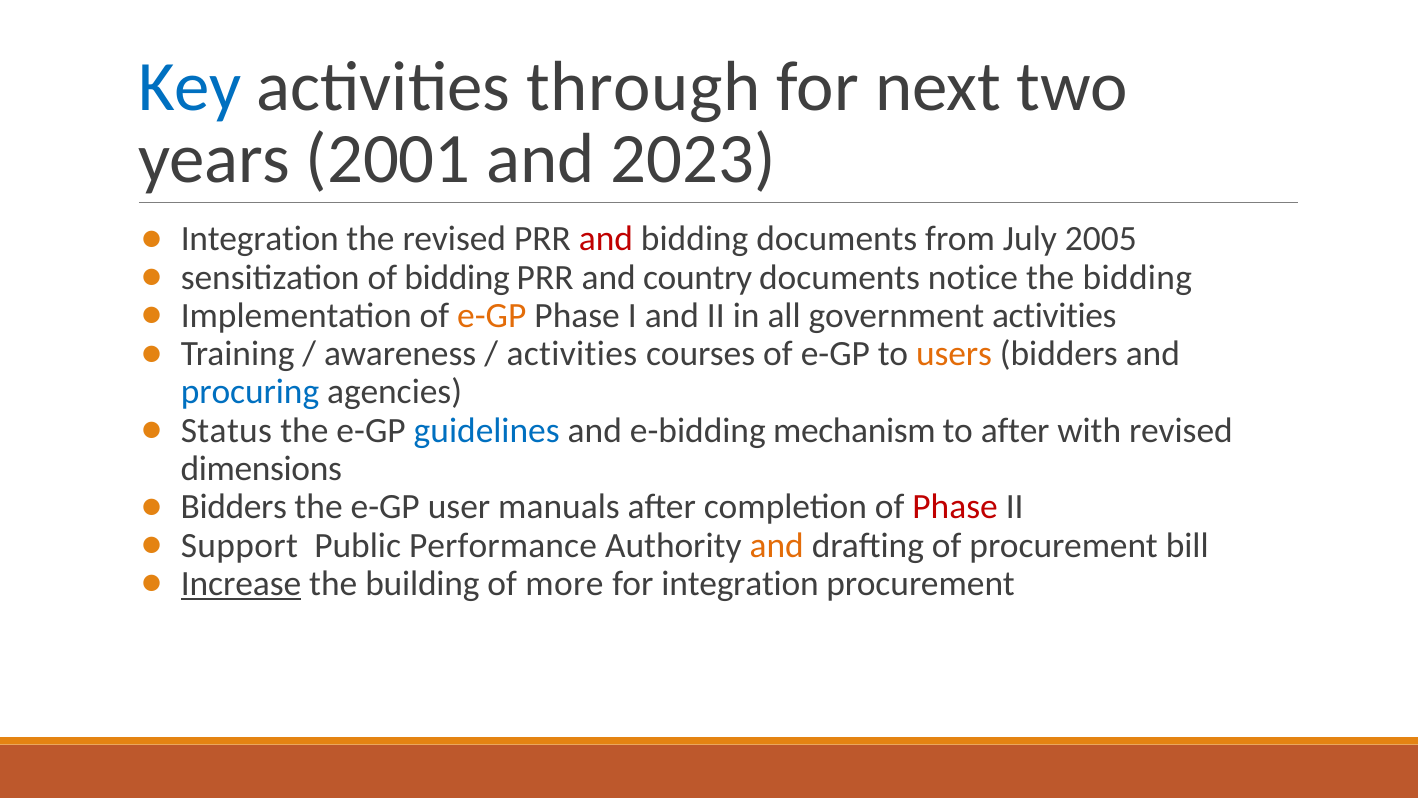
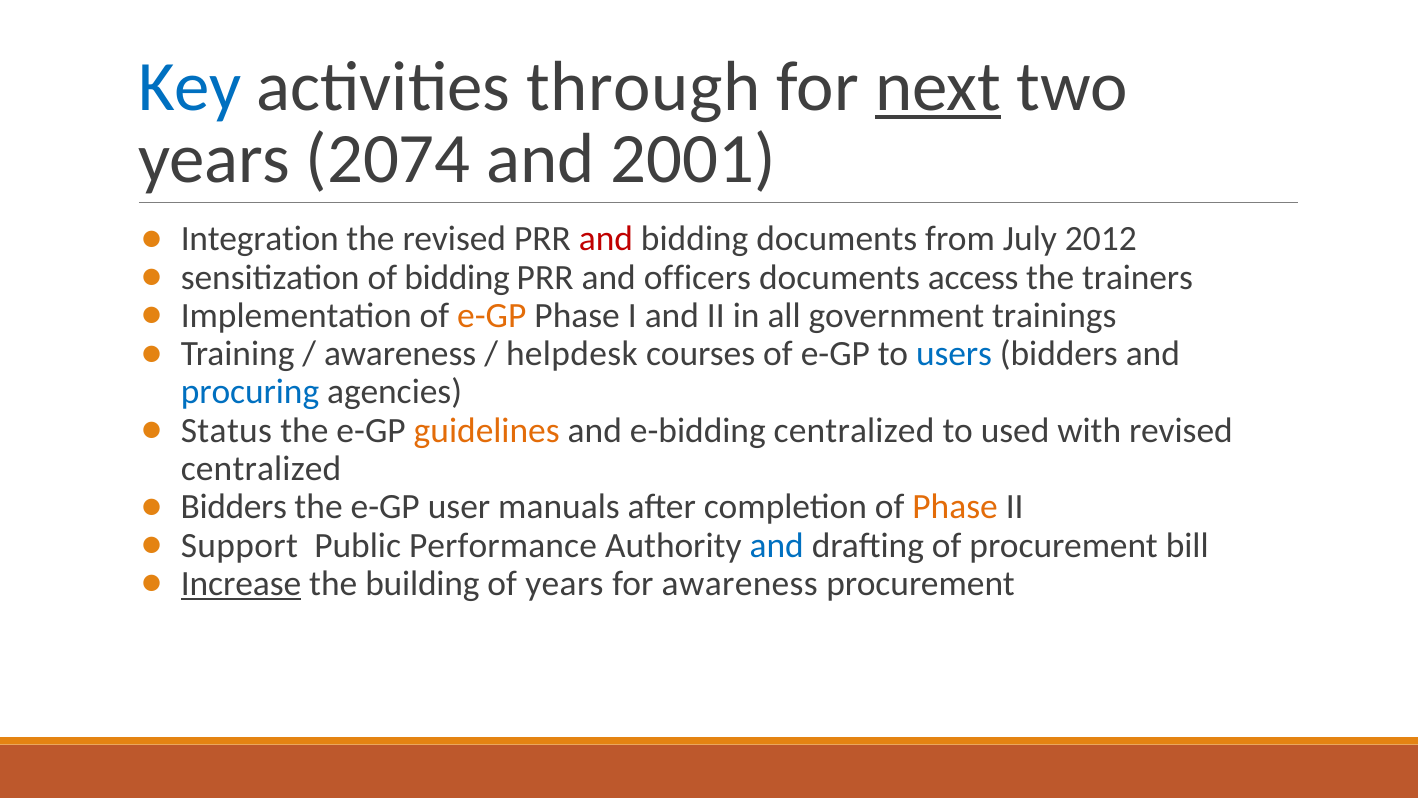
next underline: none -> present
2001: 2001 -> 2074
2023: 2023 -> 2001
2005: 2005 -> 2012
country: country -> officers
notice: notice -> access
the bidding: bidding -> trainers
government activities: activities -> trainings
activities at (572, 354): activities -> helpdesk
users colour: orange -> blue
guidelines colour: blue -> orange
e-bidding mechanism: mechanism -> centralized
to after: after -> used
dimensions at (261, 469): dimensions -> centralized
Phase at (955, 507) colour: red -> orange
and at (777, 545) colour: orange -> blue
of more: more -> years
for integration: integration -> awareness
